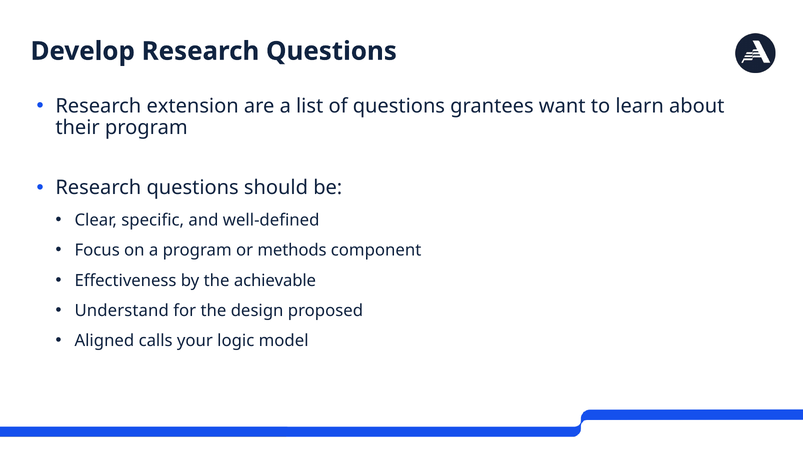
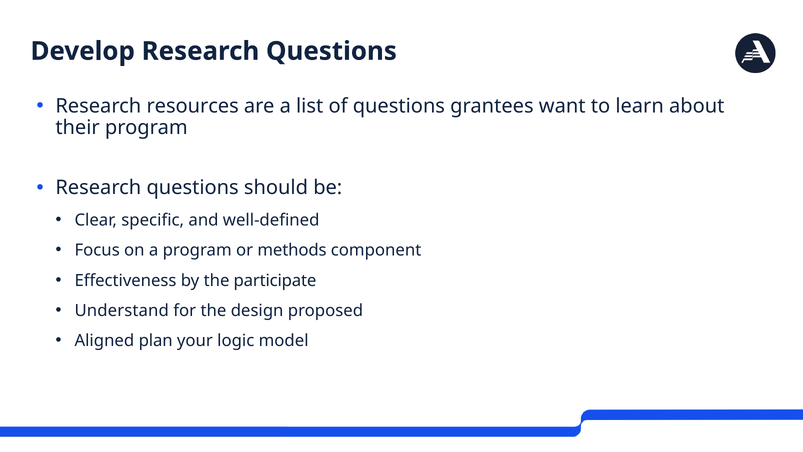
extension: extension -> resources
achievable: achievable -> participate
calls: calls -> plan
